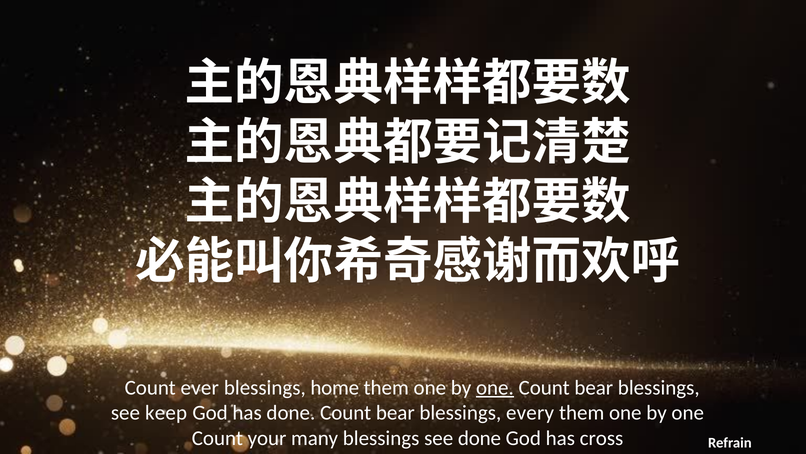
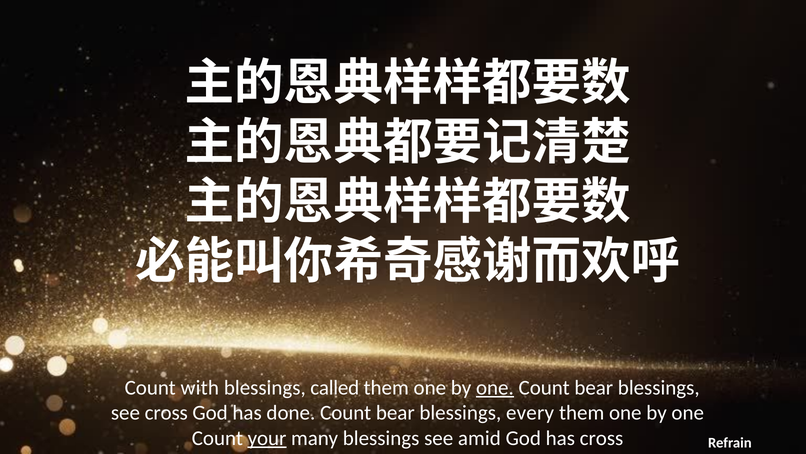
ever: ever -> with
home: home -> called
see keep: keep -> cross
your underline: none -> present
see done: done -> amid
